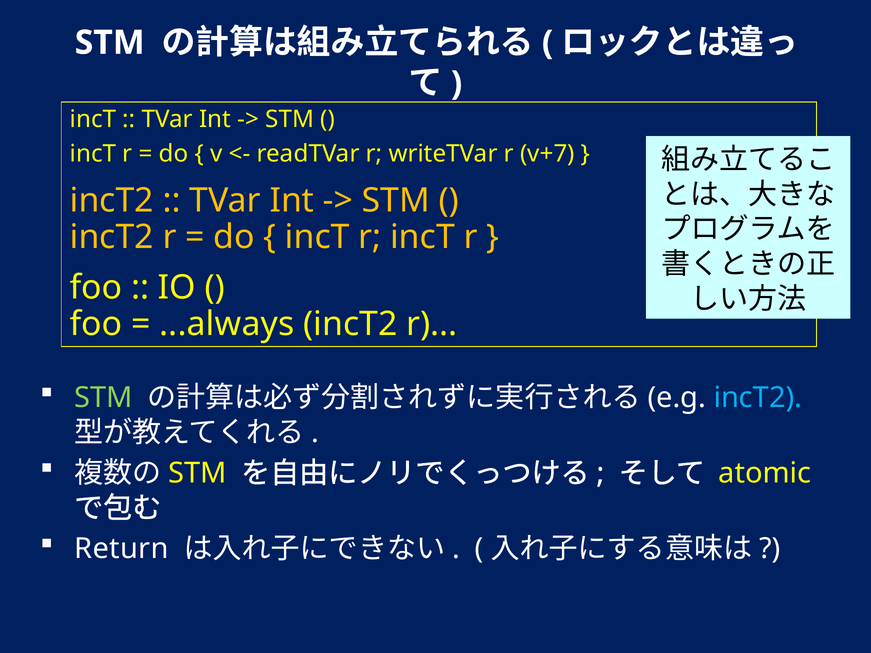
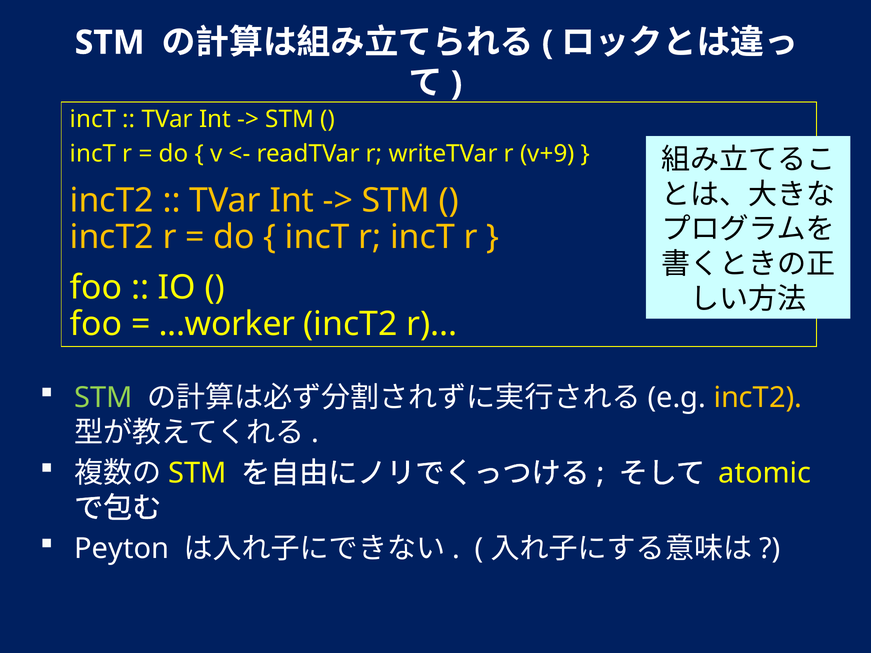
v+7: v+7 -> v+9
...always: ...always -> ...worker
incT2 at (758, 398) colour: light blue -> yellow
Return: Return -> Peyton
